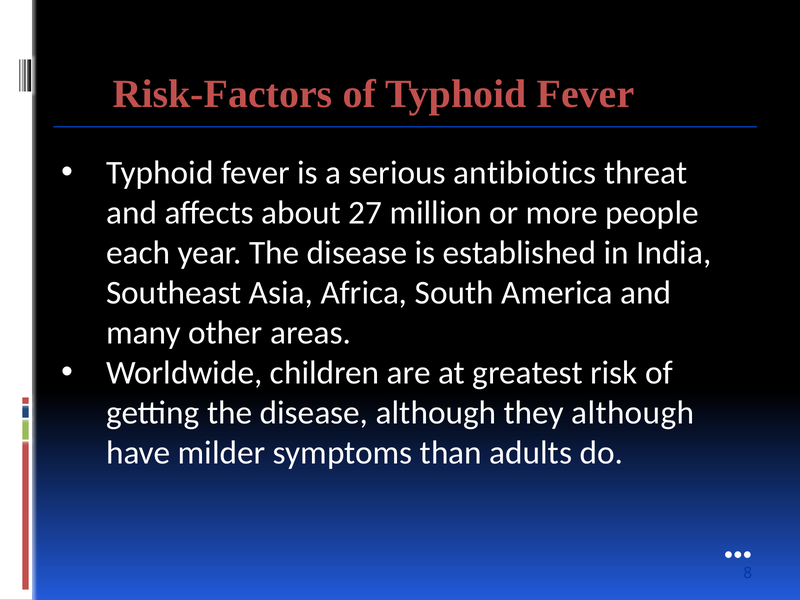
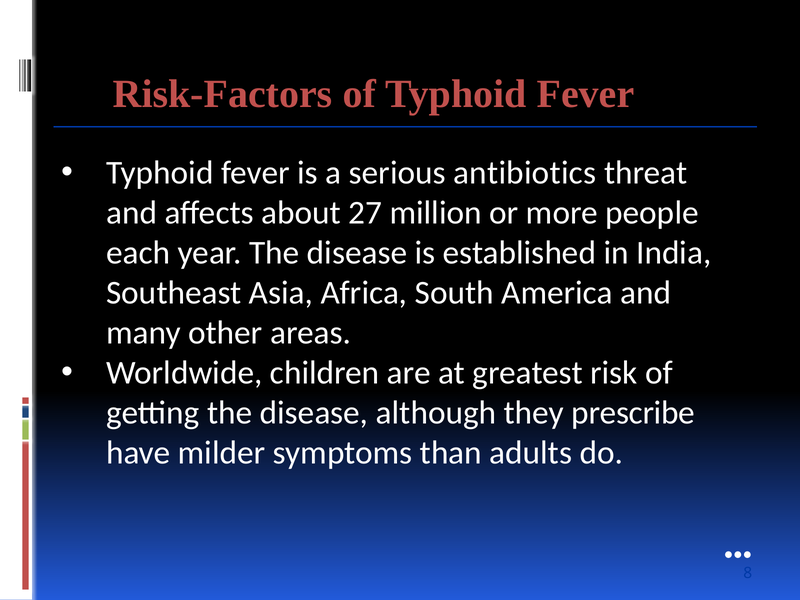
they although: although -> prescribe
